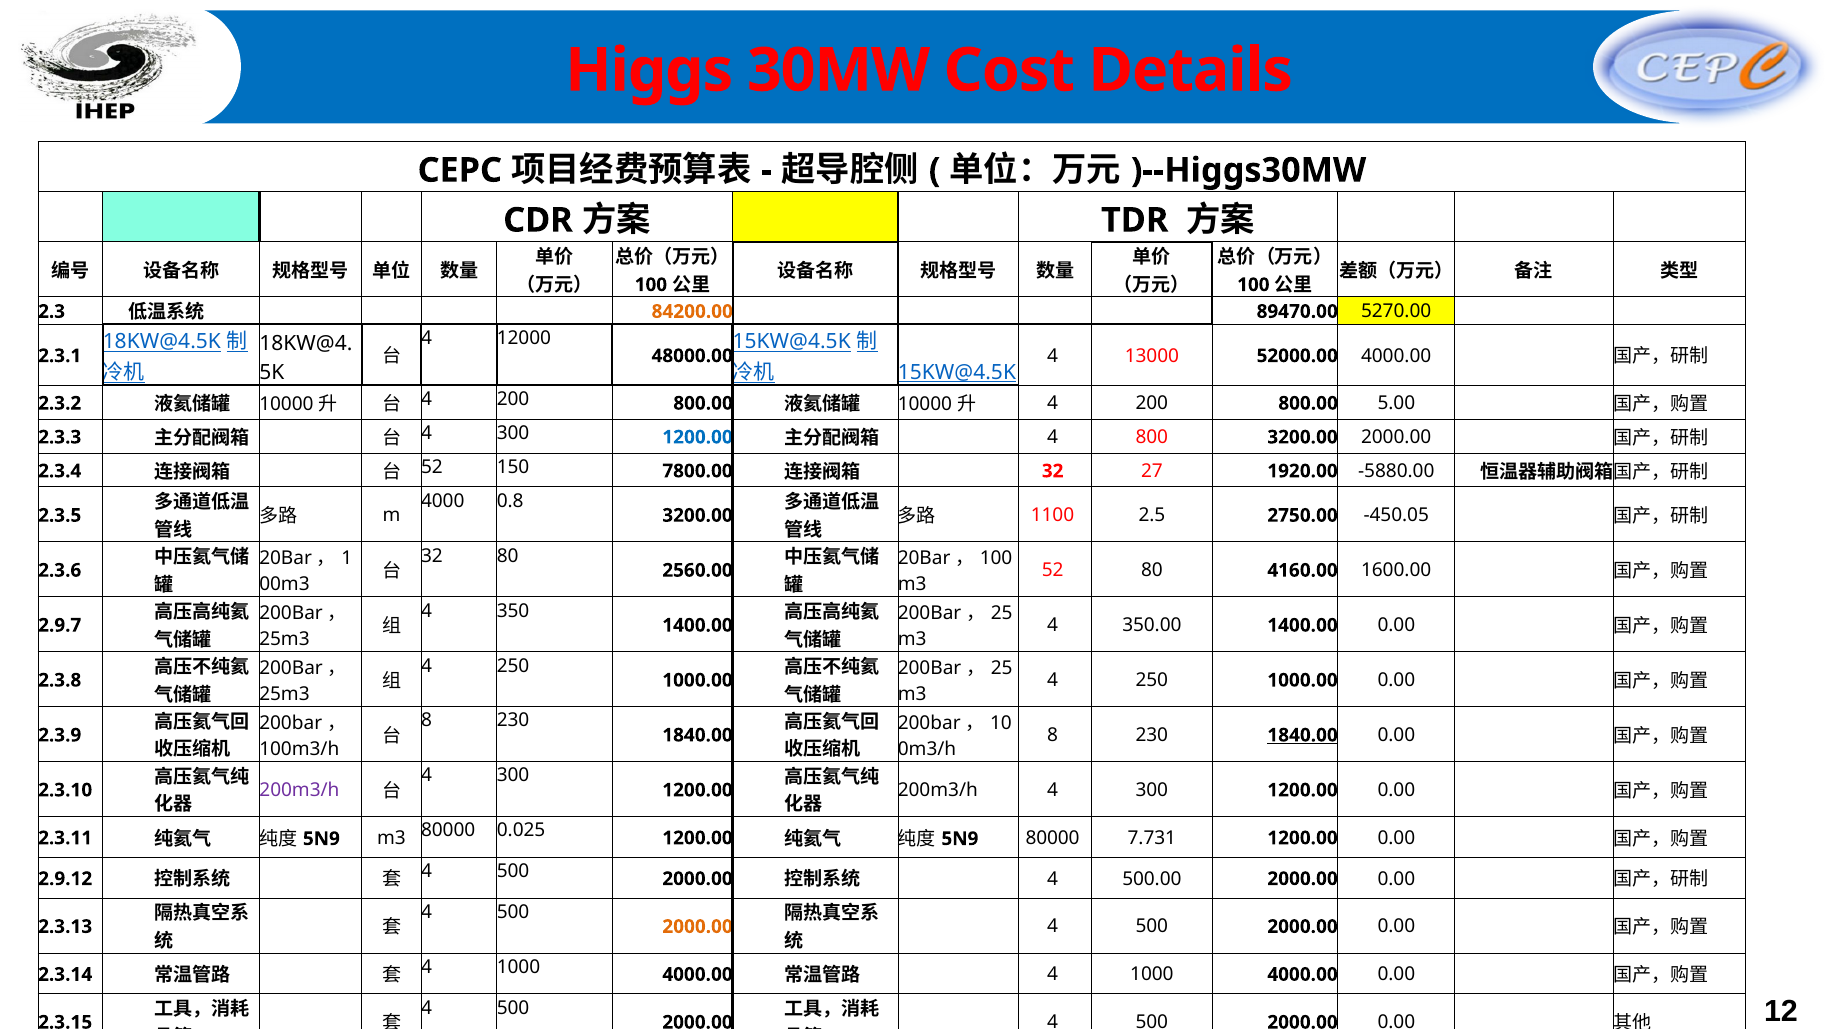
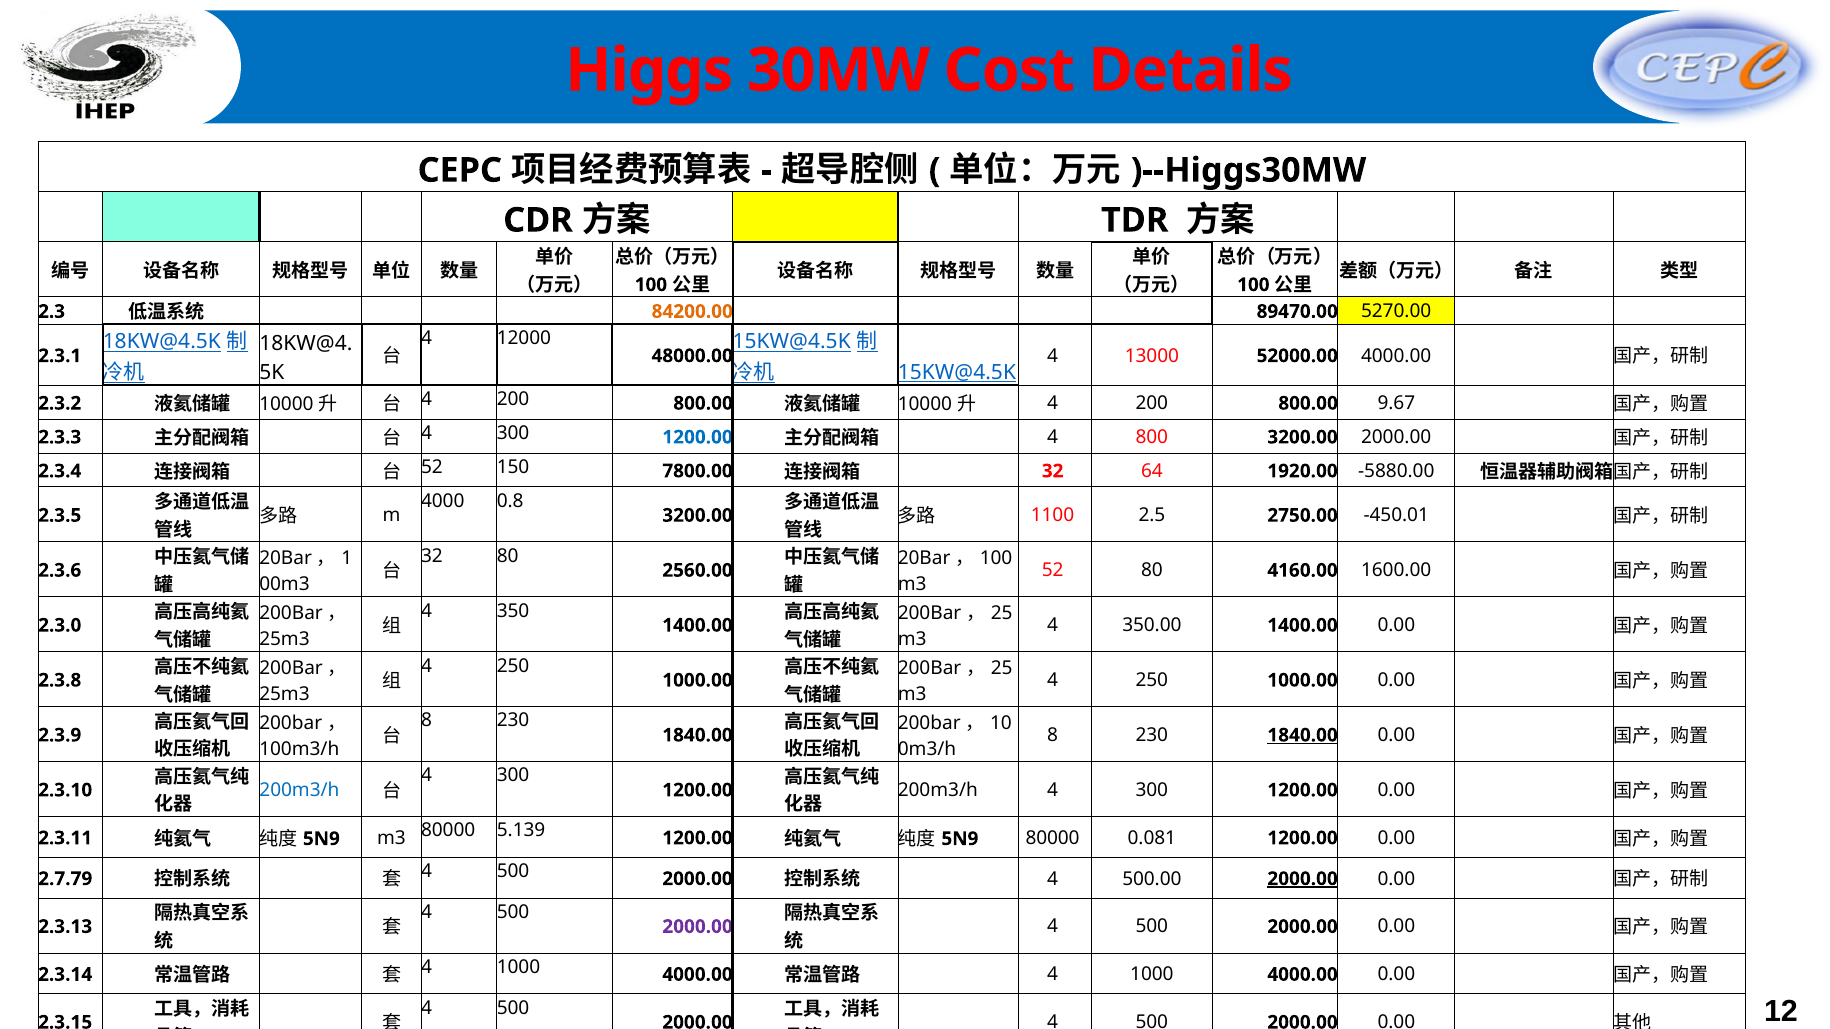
5.00: 5.00 -> 9.67
27: 27 -> 64
-450.05: -450.05 -> -450.01
2.9.7: 2.9.7 -> 2.3.0
200m3/h at (299, 790) colour: purple -> blue
0.025: 0.025 -> 5.139
7.731: 7.731 -> 0.081
2.9.12: 2.9.12 -> 2.7.79
2000.00 at (1303, 879) underline: none -> present
2000.00 at (698, 927) colour: orange -> purple
